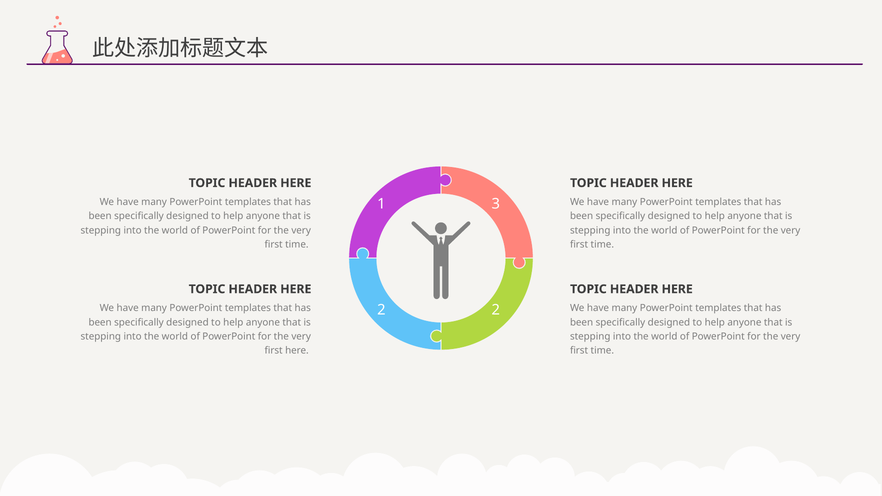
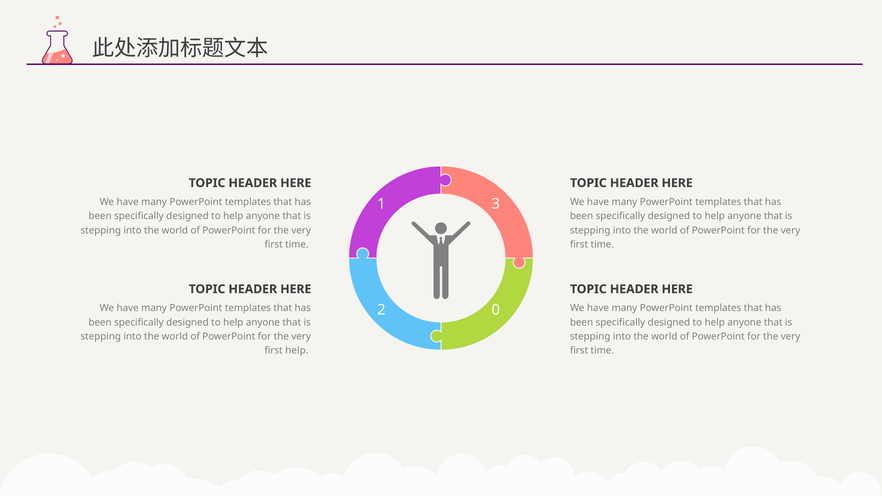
2 2: 2 -> 0
first here: here -> help
